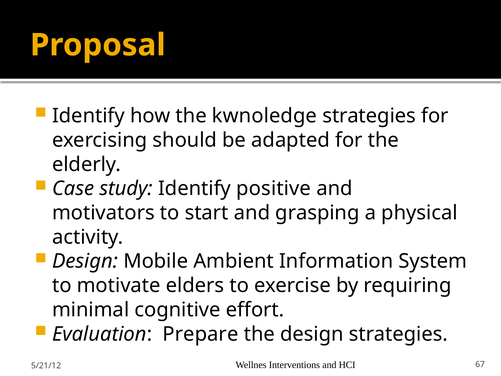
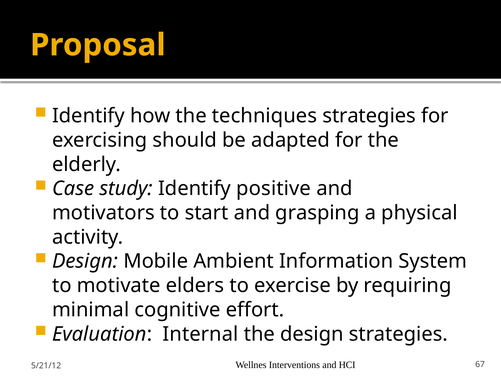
kwnoledge: kwnoledge -> techniques
Prepare: Prepare -> Internal
